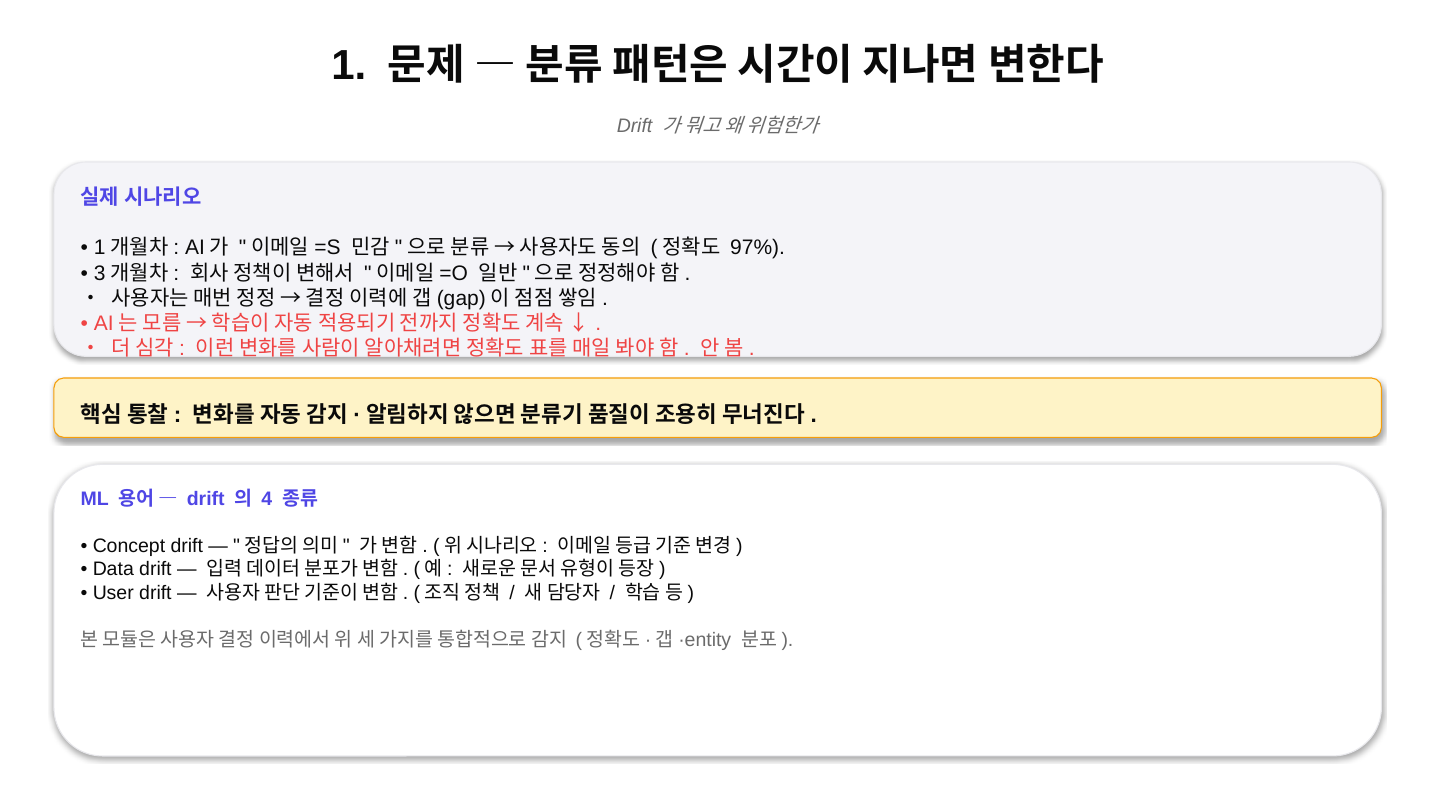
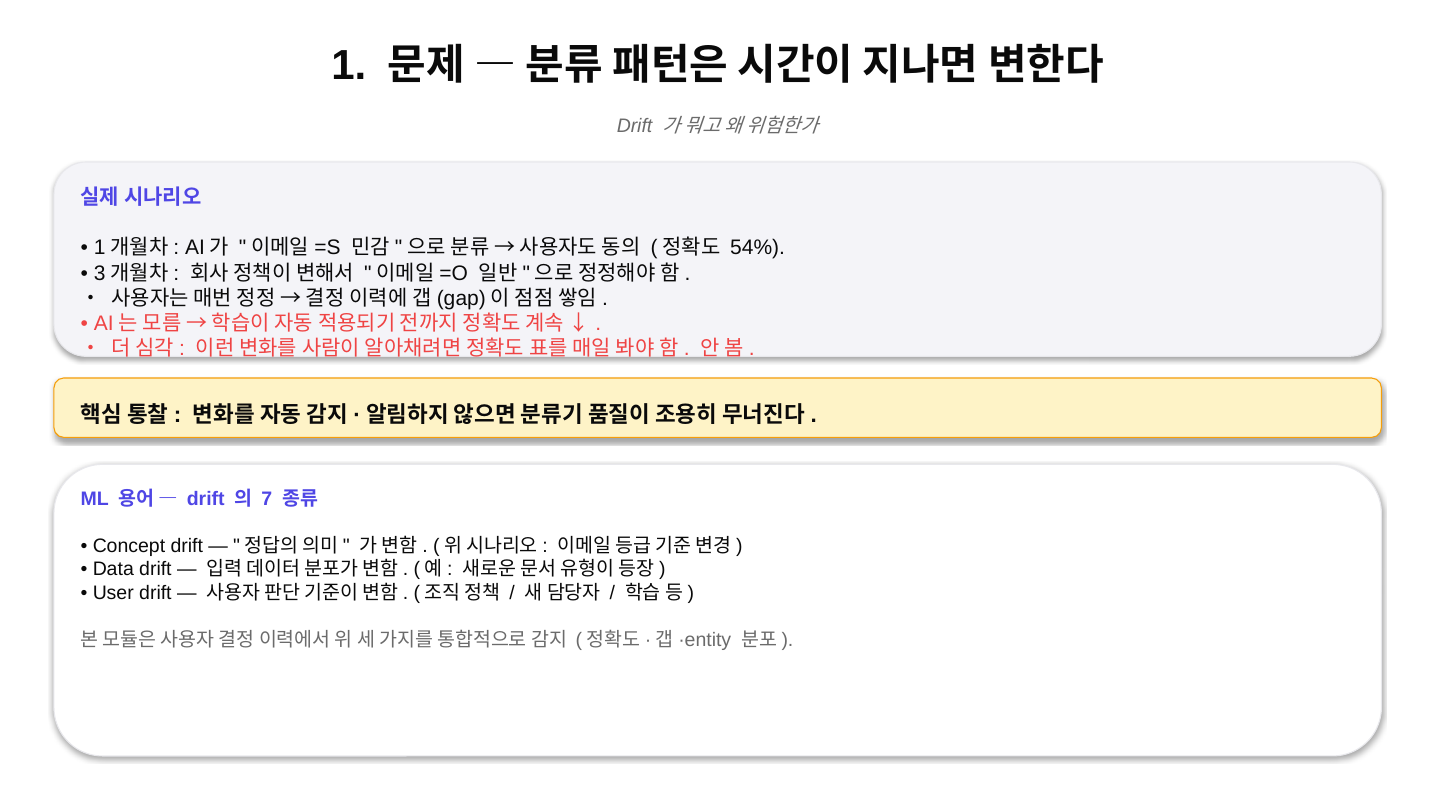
97%: 97% -> 54%
4: 4 -> 7
